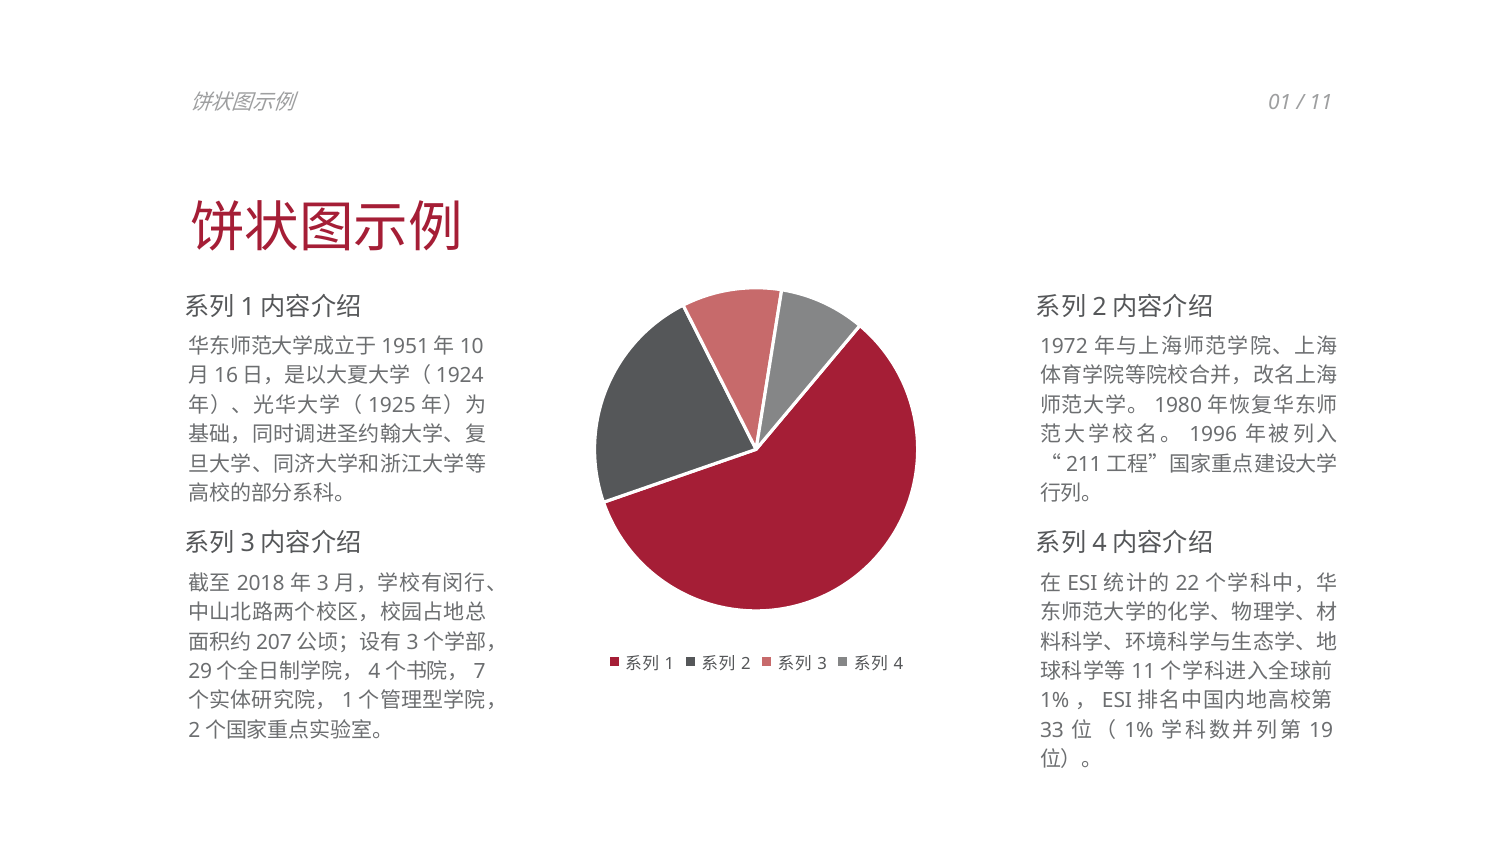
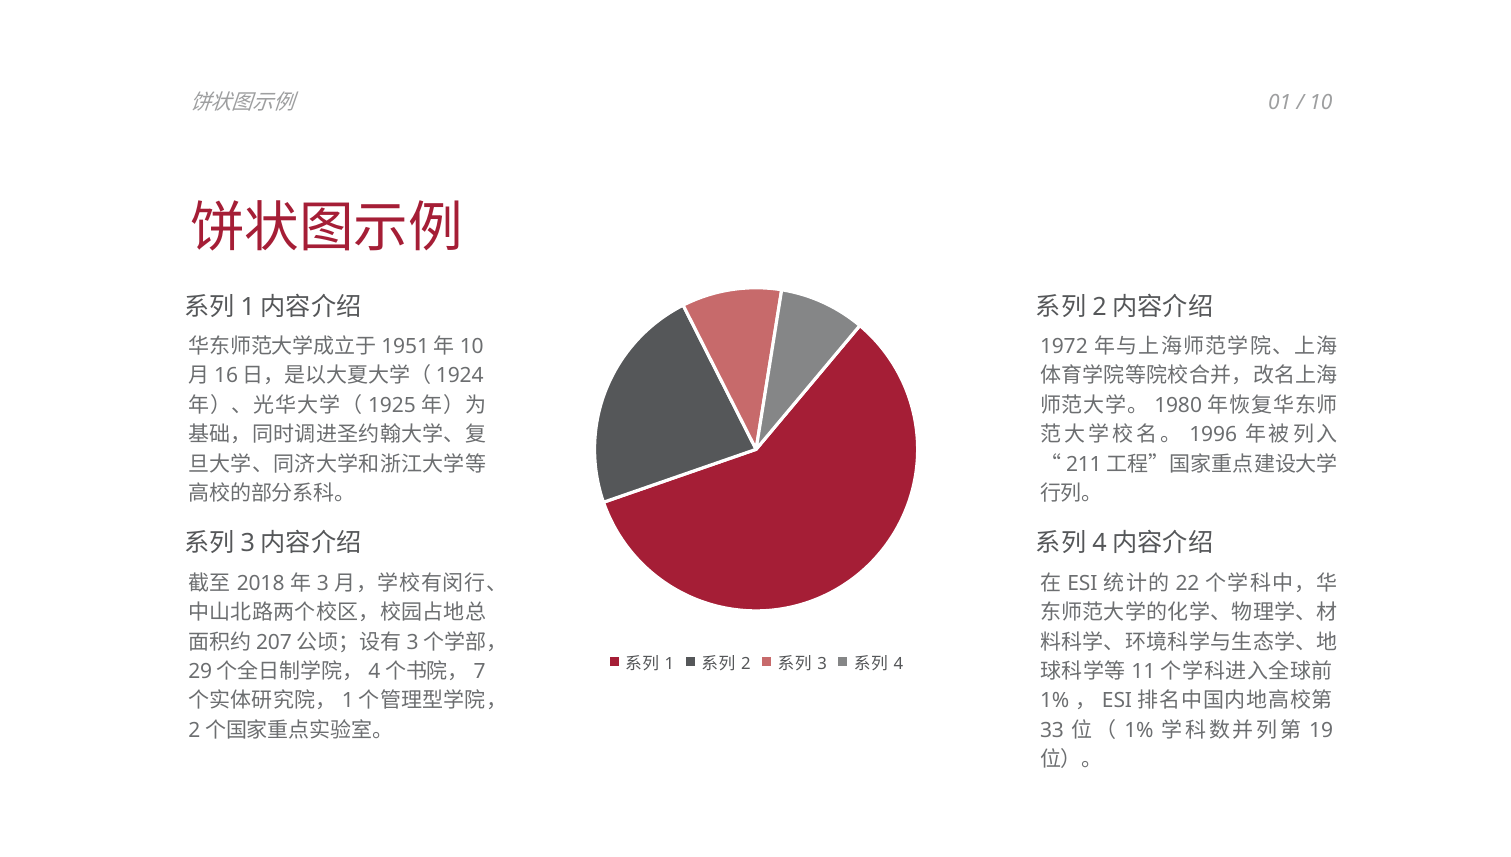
11 at (1321, 102): 11 -> 10
